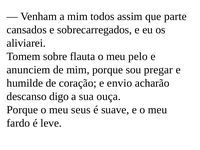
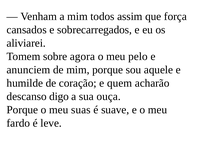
parte: parte -> força
flauta: flauta -> agora
pregar: pregar -> aquele
envio: envio -> quem
seus: seus -> suas
